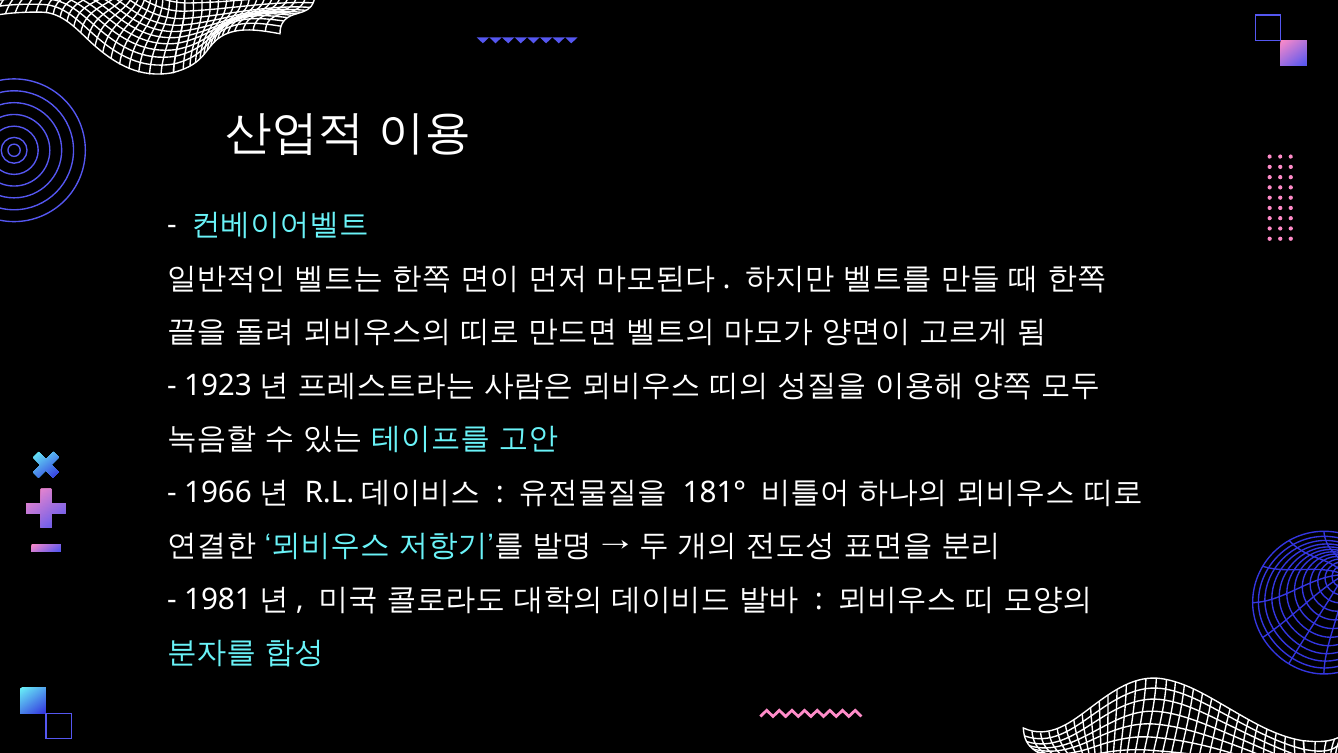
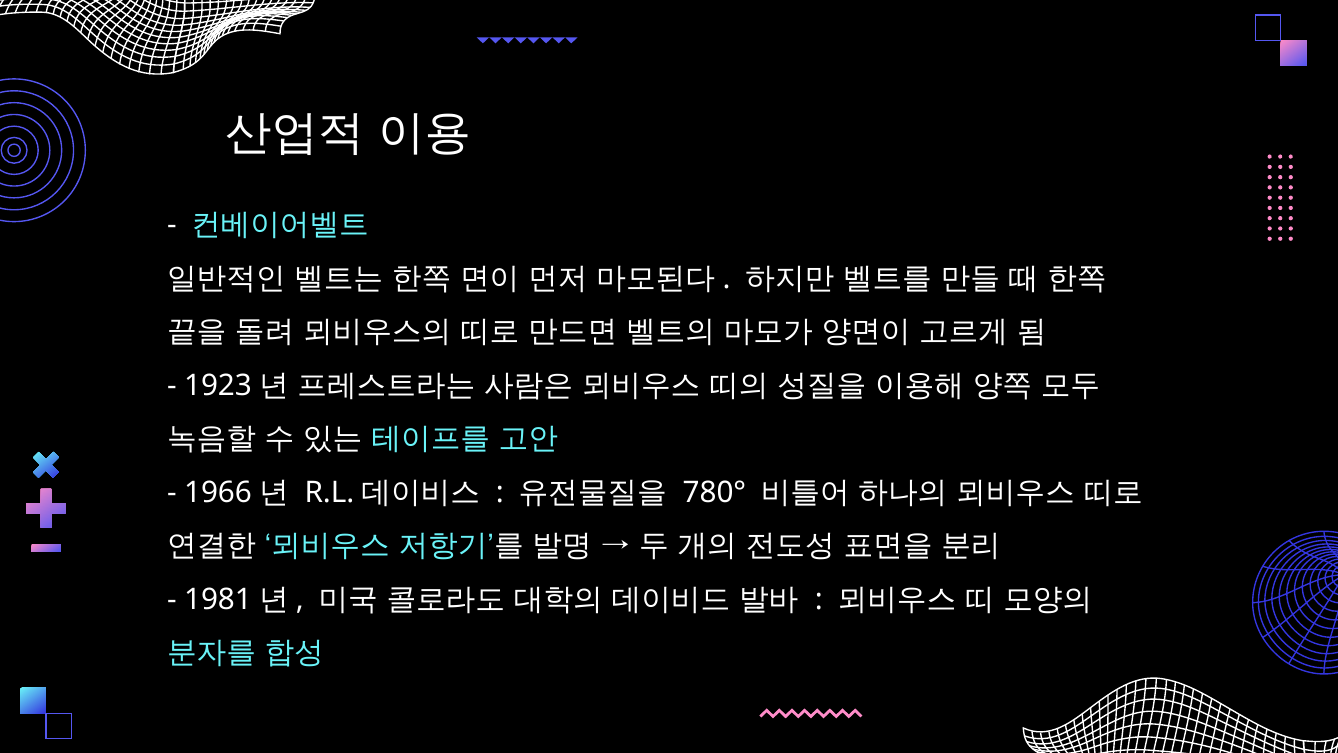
181°: 181° -> 780°
